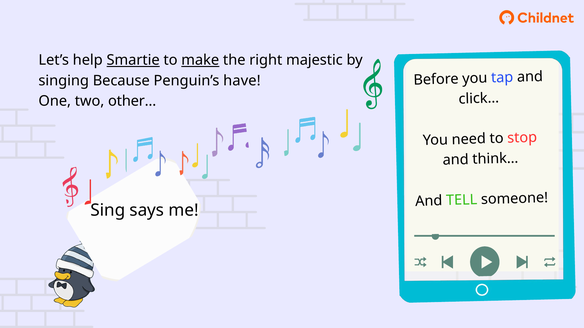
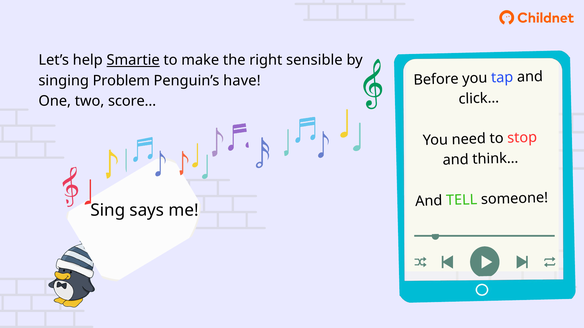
make underline: present -> none
majestic: majestic -> sensible
Because: Because -> Problem
other…: other… -> score…
